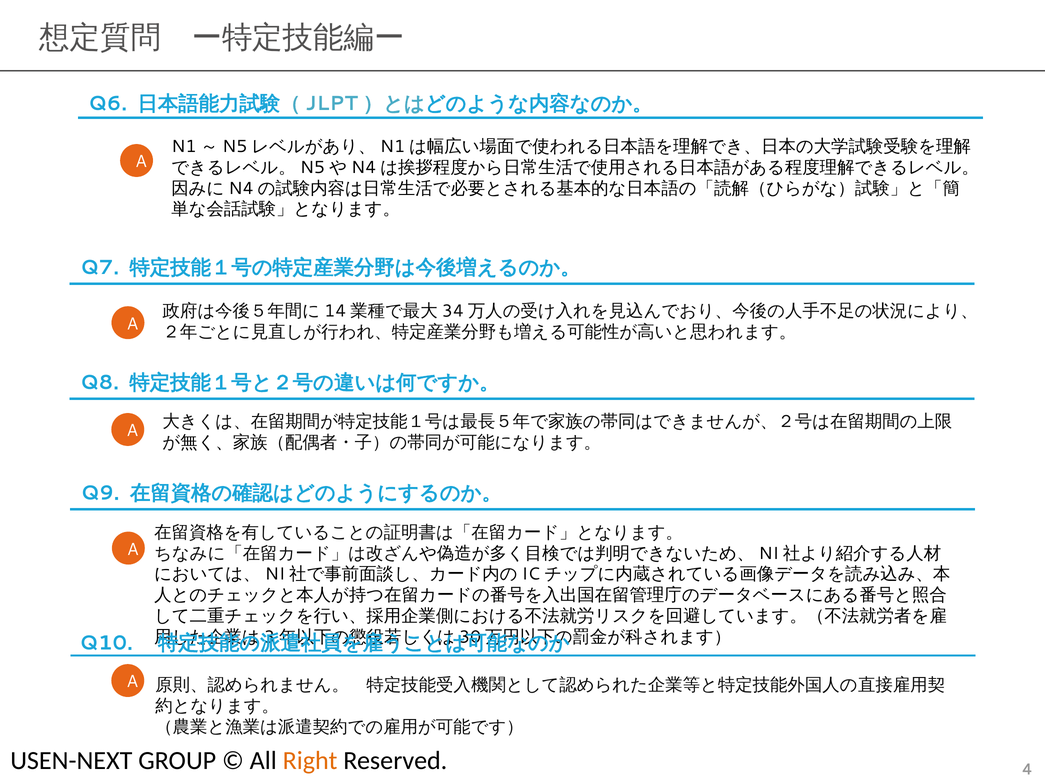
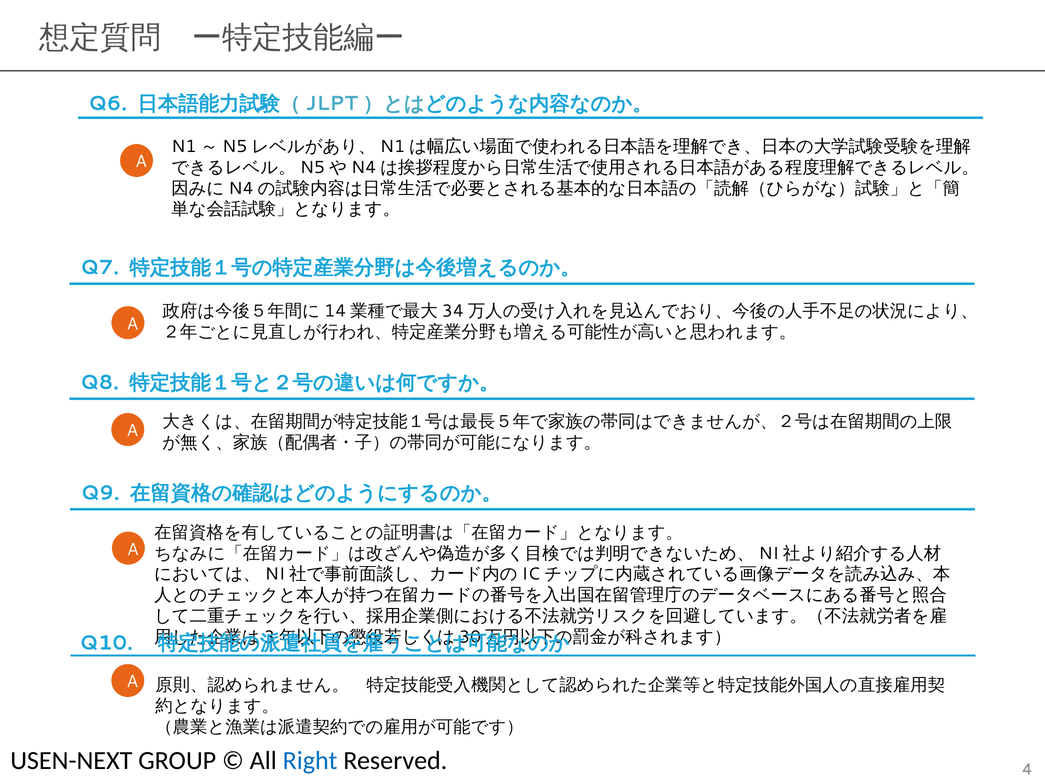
Right colour: orange -> blue
